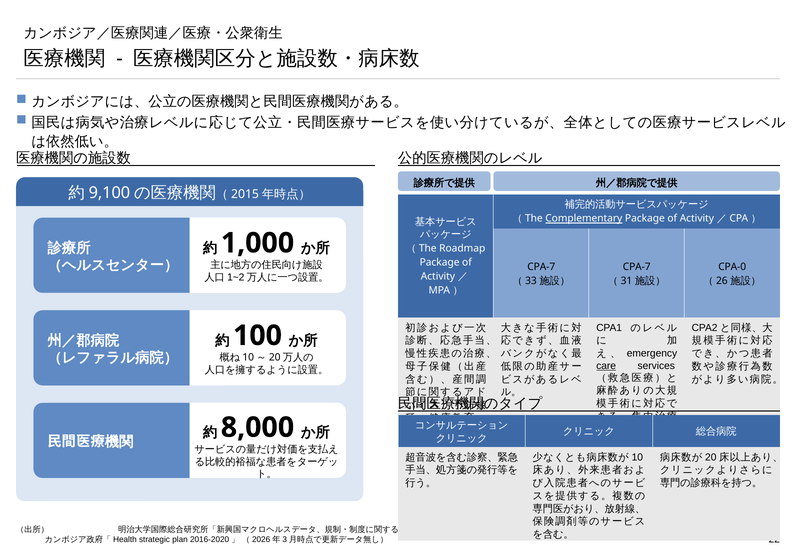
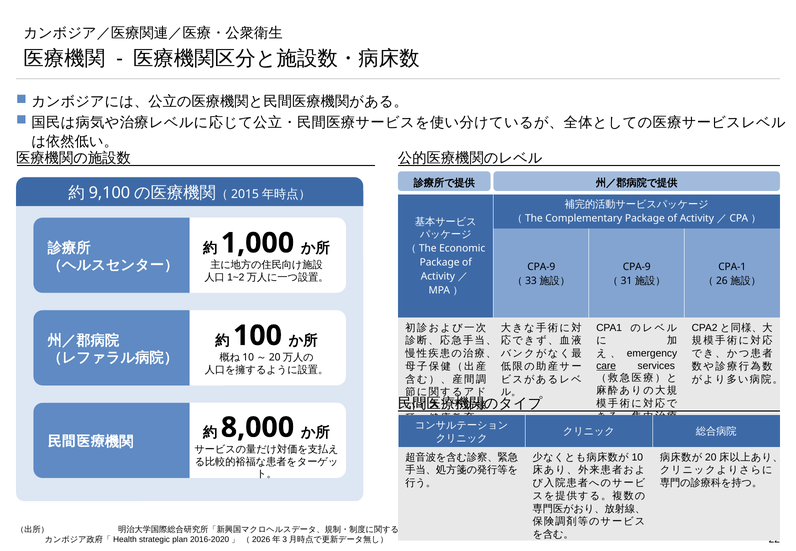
Complementary underline: present -> none
Roadmap: Roadmap -> Economic
CPA-7 at (541, 267): CPA-7 -> CPA-9
CPA-7 at (637, 267): CPA-7 -> CPA-9
CPA-0: CPA-0 -> CPA-1
